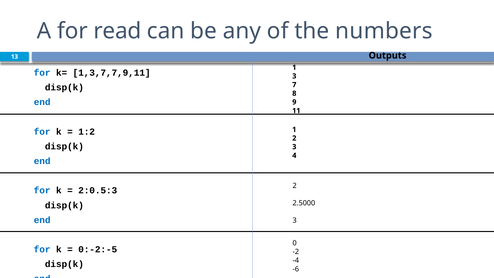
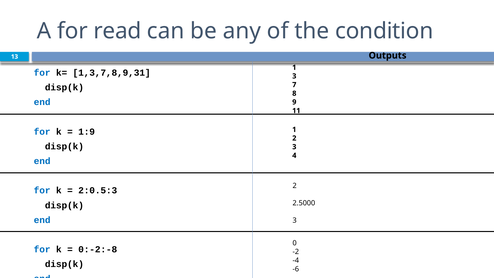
numbers: numbers -> condition
1,3,7,7,9,11: 1,3,7,7,9,11 -> 1,3,7,8,9,31
1:2: 1:2 -> 1:9
0:-2:-5: 0:-2:-5 -> 0:-2:-8
